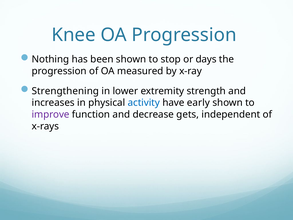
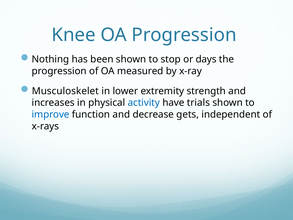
Strengthening: Strengthening -> Musculoskelet
early: early -> trials
improve colour: purple -> blue
